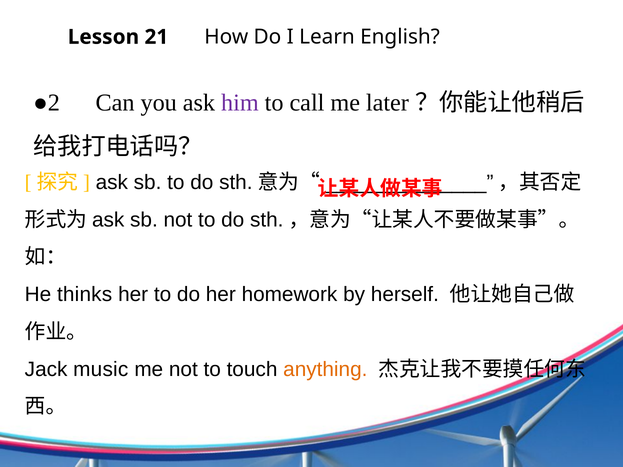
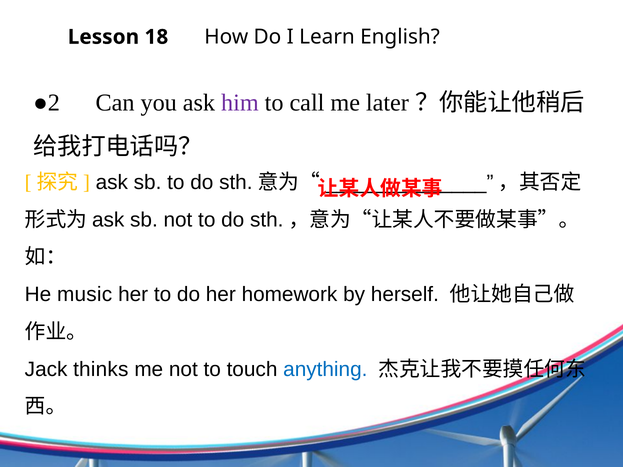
21: 21 -> 18
thinks: thinks -> music
music: music -> thinks
anything colour: orange -> blue
